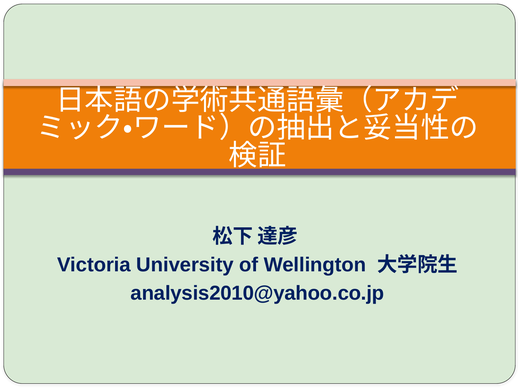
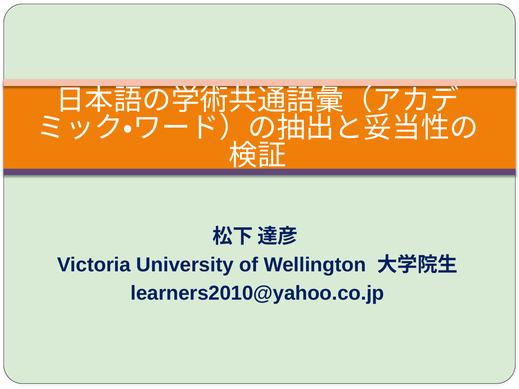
analysis2010@yahoo.co.jp: analysis2010@yahoo.co.jp -> learners2010@yahoo.co.jp
